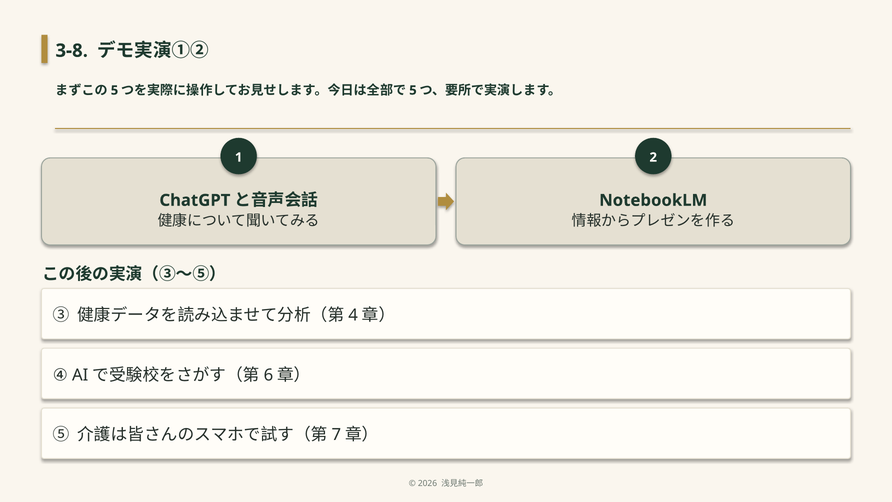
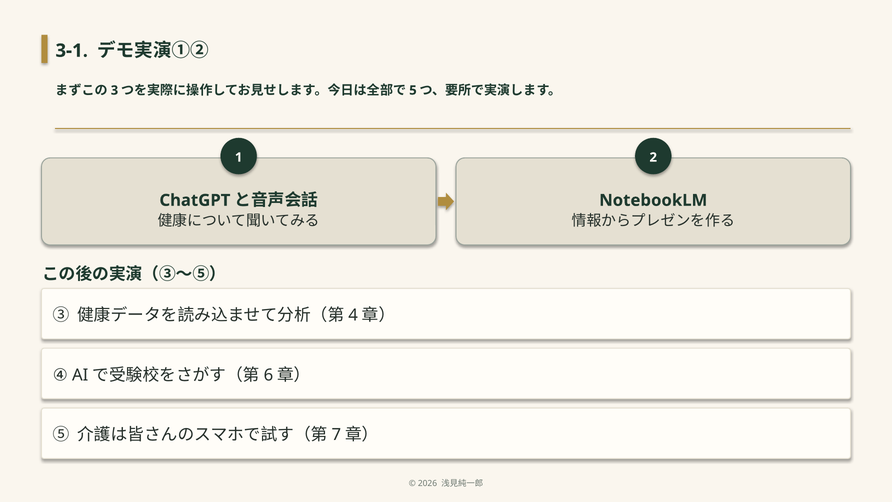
3-8: 3-8 -> 3-1
5 at (115, 90): 5 -> 3
